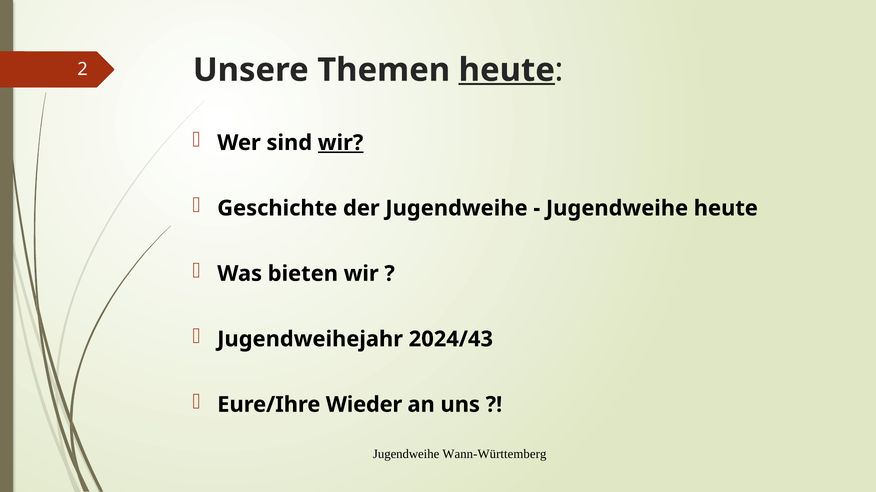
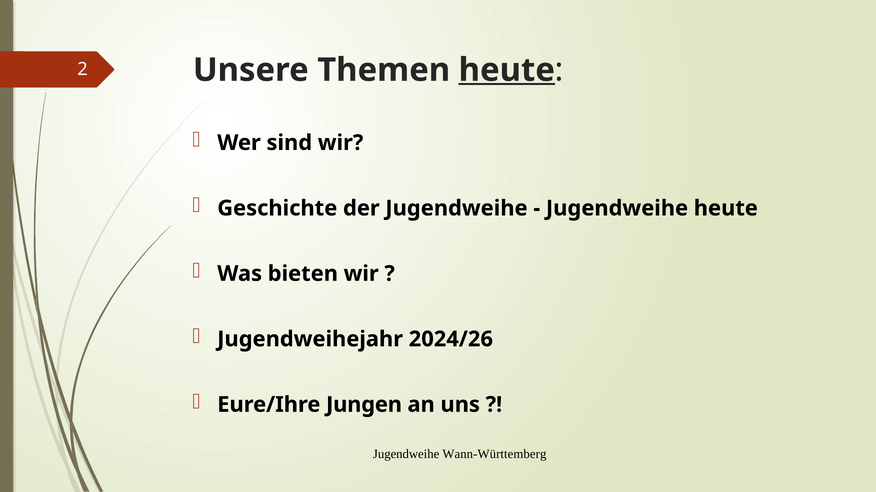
wir at (341, 143) underline: present -> none
2024/43: 2024/43 -> 2024/26
Wieder: Wieder -> Jungen
